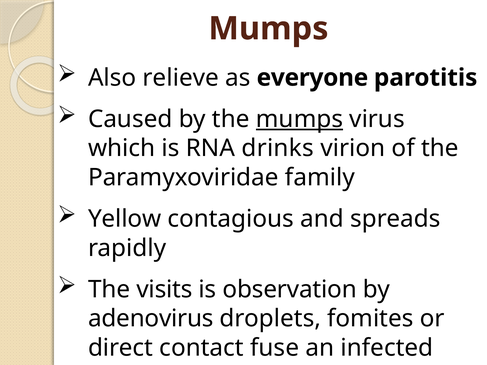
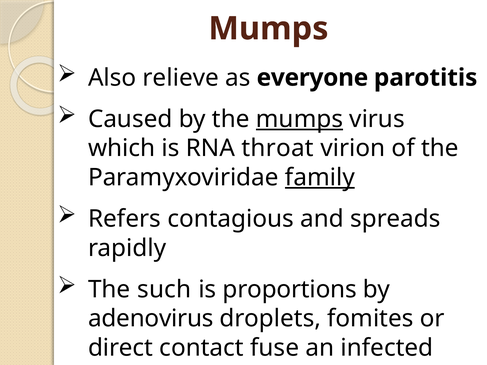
drinks: drinks -> throat
family underline: none -> present
Yellow: Yellow -> Refers
visits: visits -> such
observation: observation -> proportions
